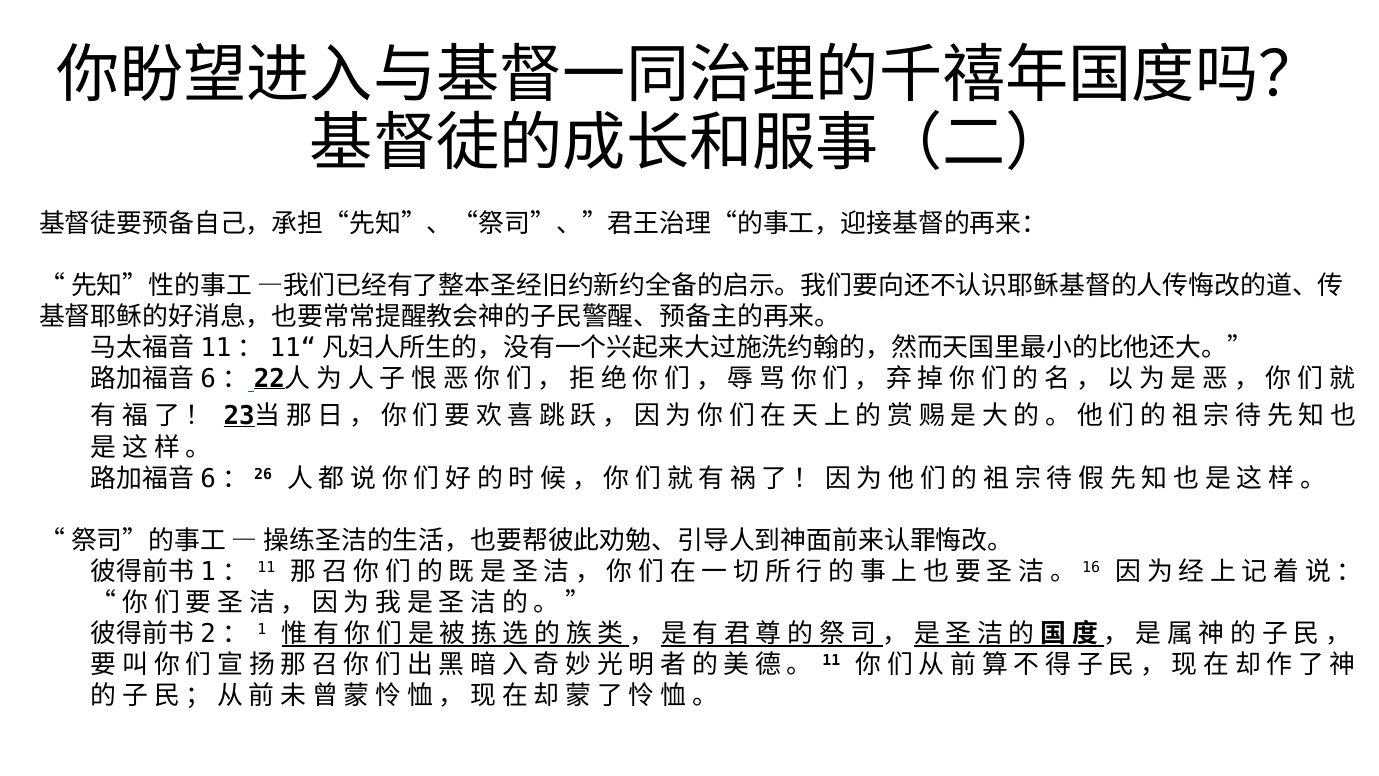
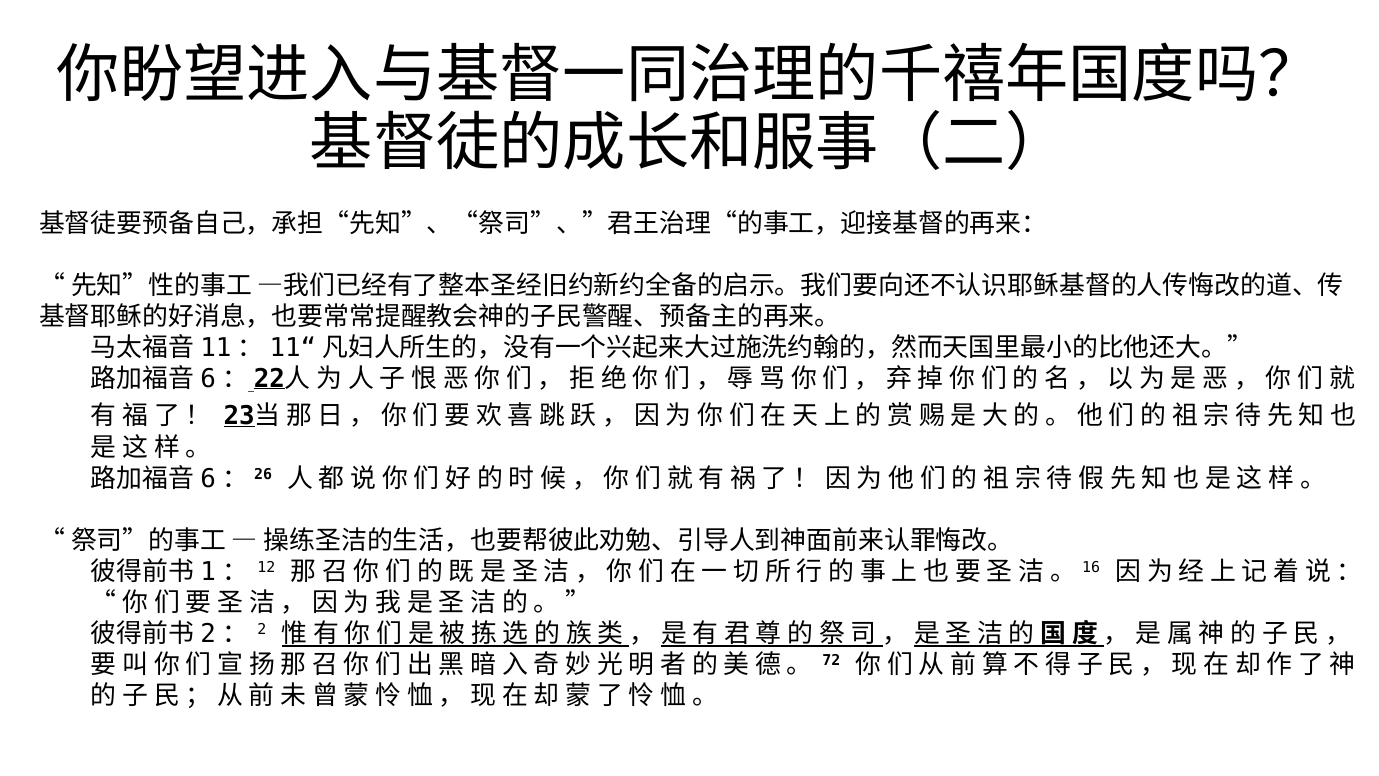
11 at (266, 567): 11 -> 12
1: 1 -> 2
11 at (831, 660): 11 -> 72
